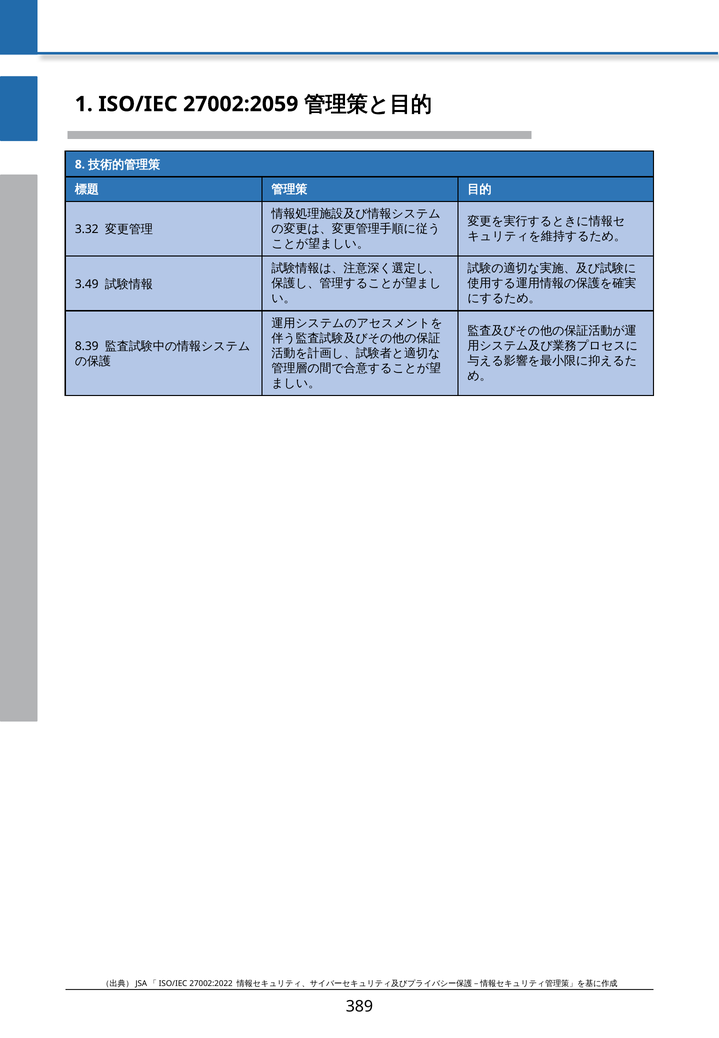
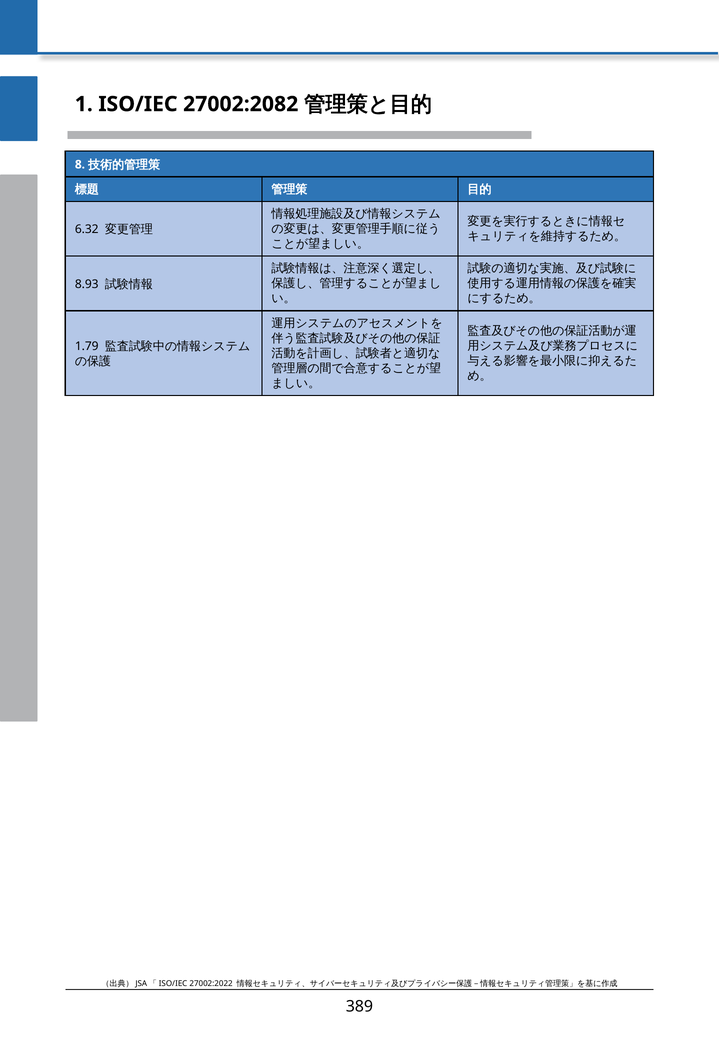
27002:2059: 27002:2059 -> 27002:2082
3.32: 3.32 -> 6.32
3.49: 3.49 -> 8.93
8.39: 8.39 -> 1.79
